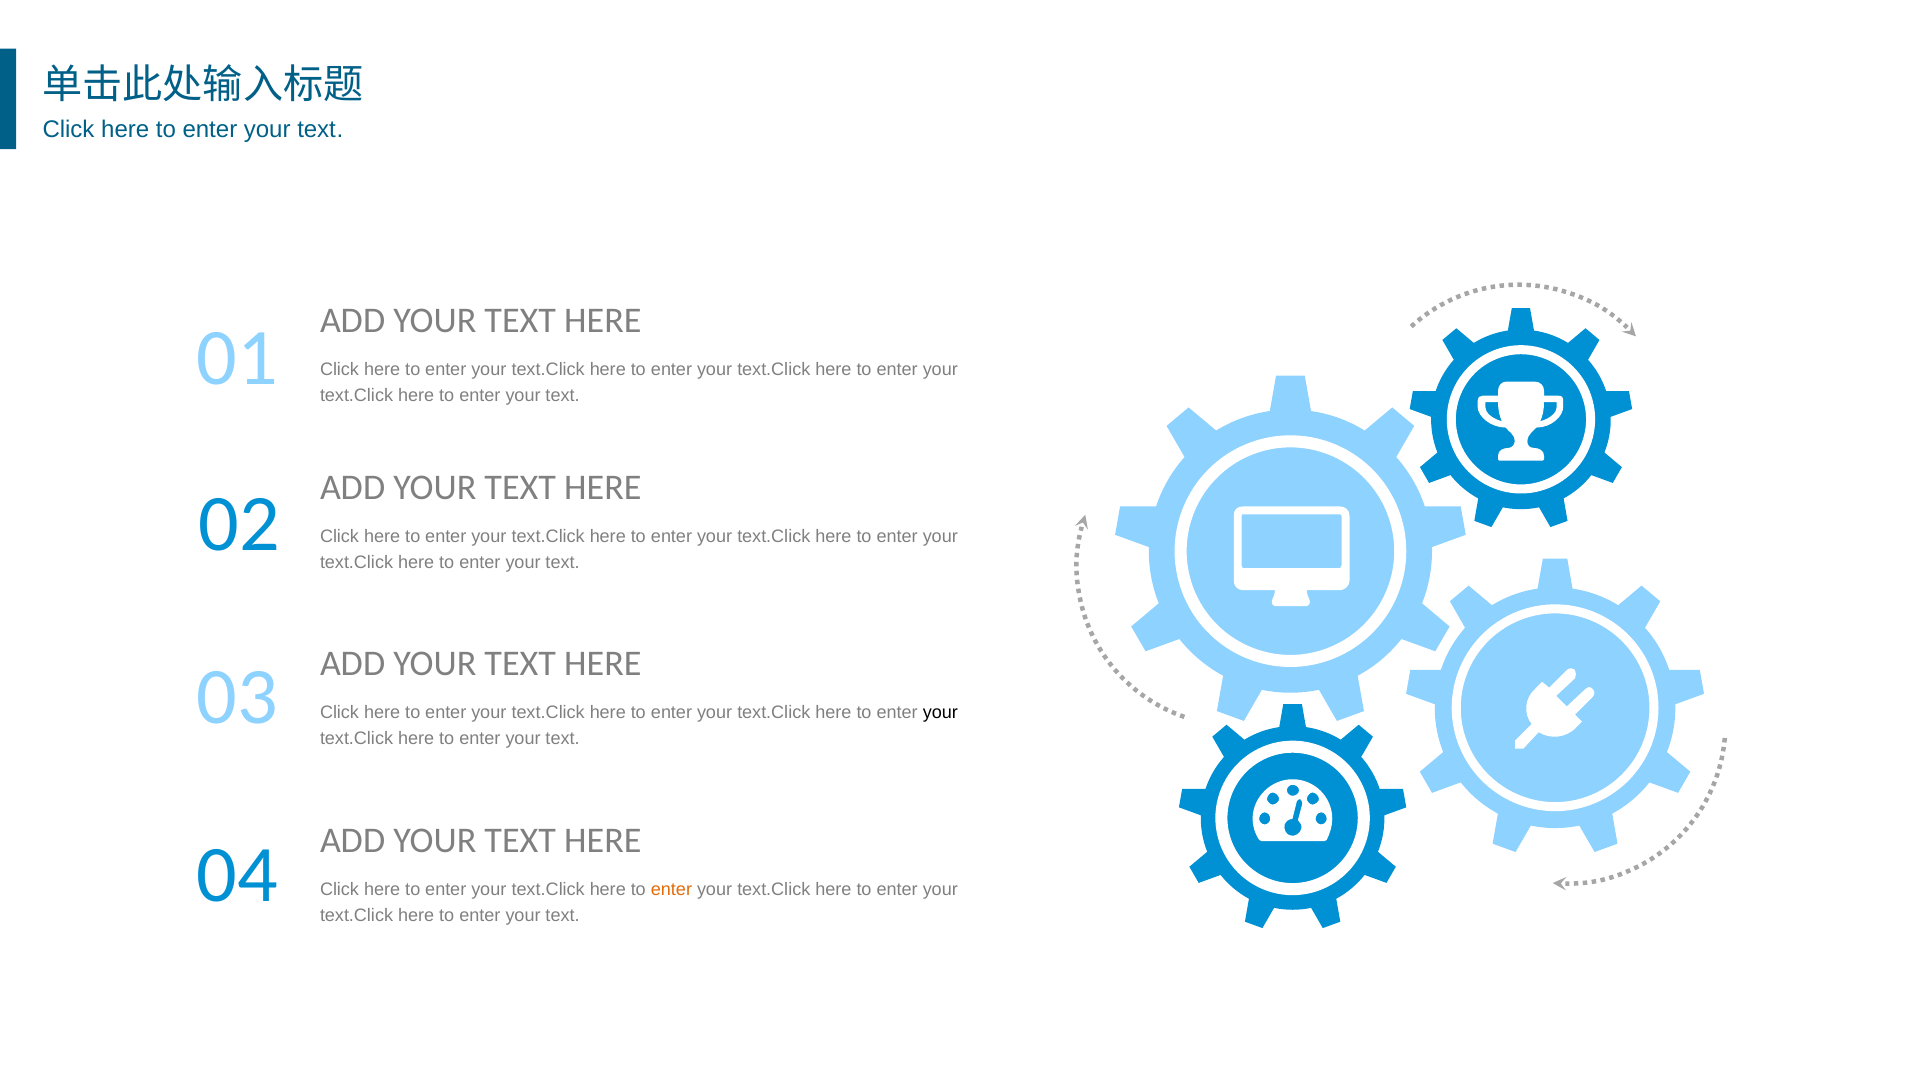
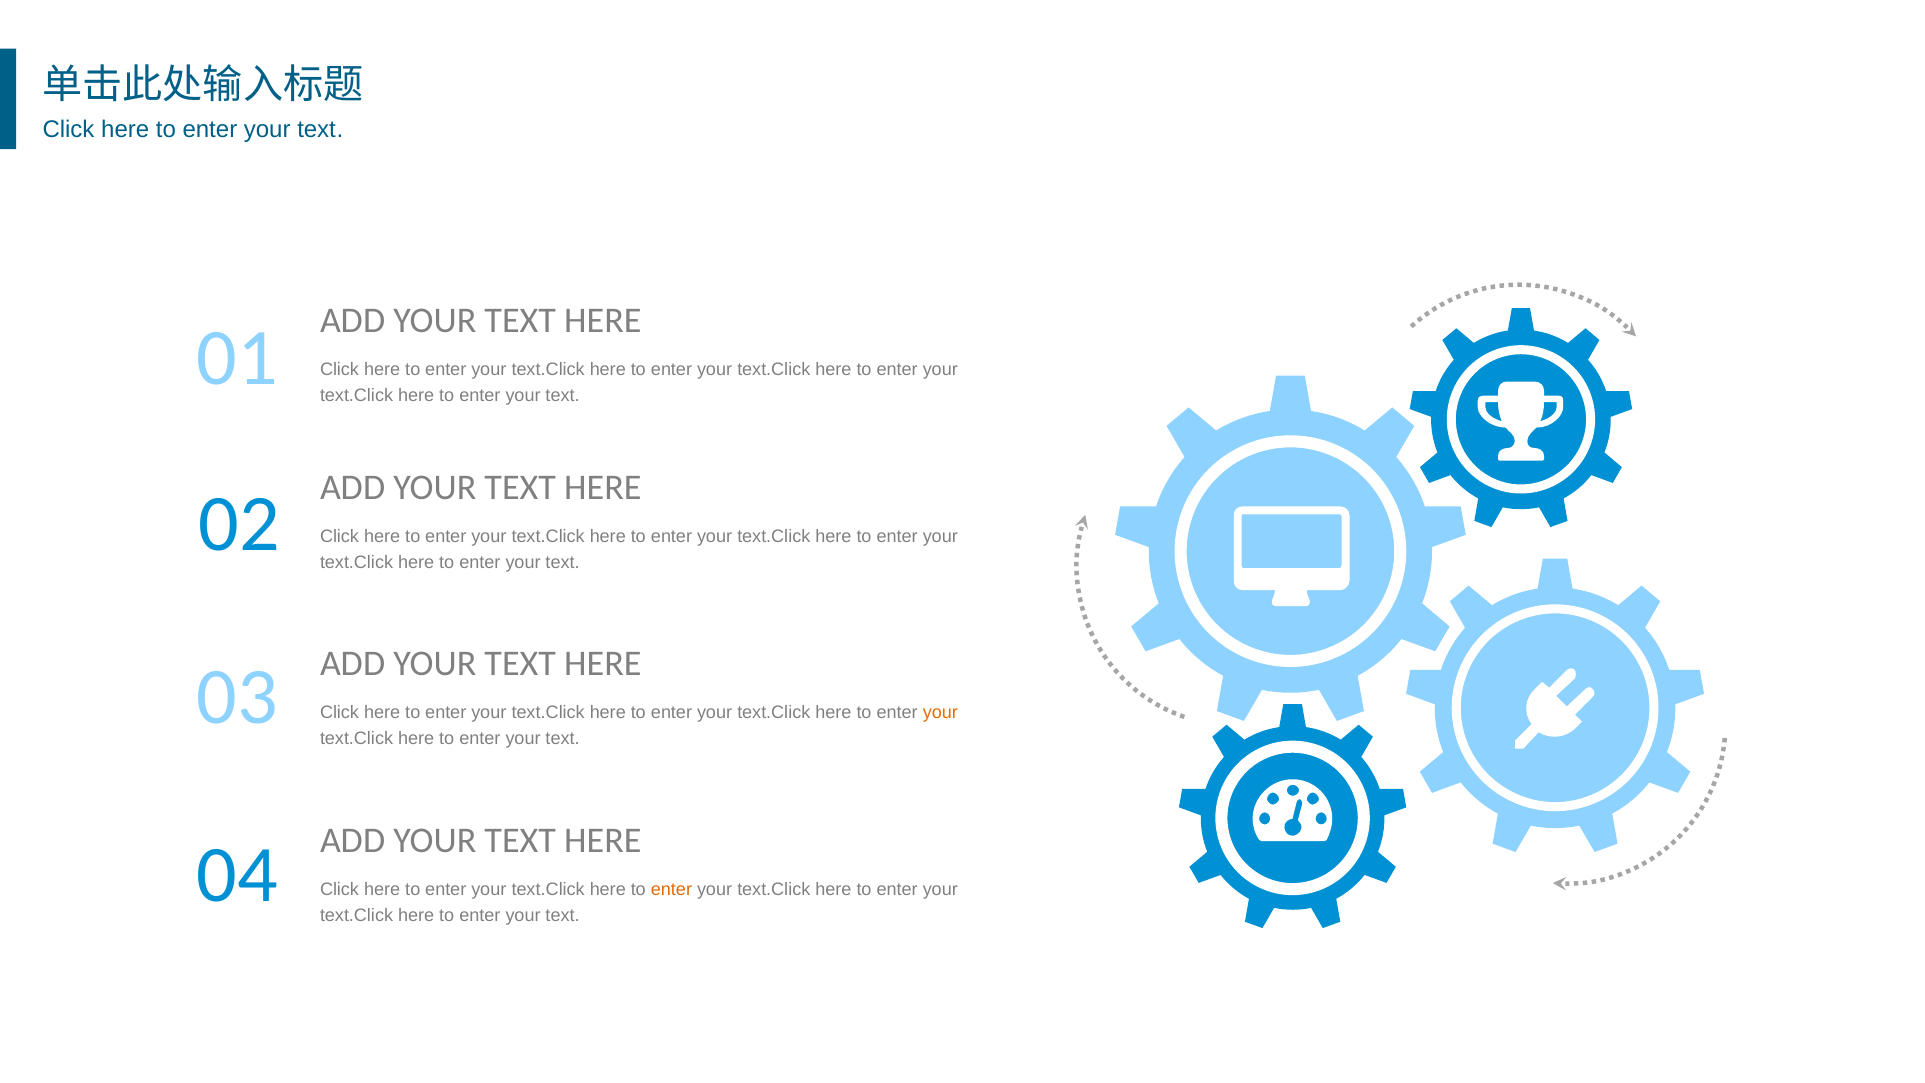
your at (940, 713) colour: black -> orange
